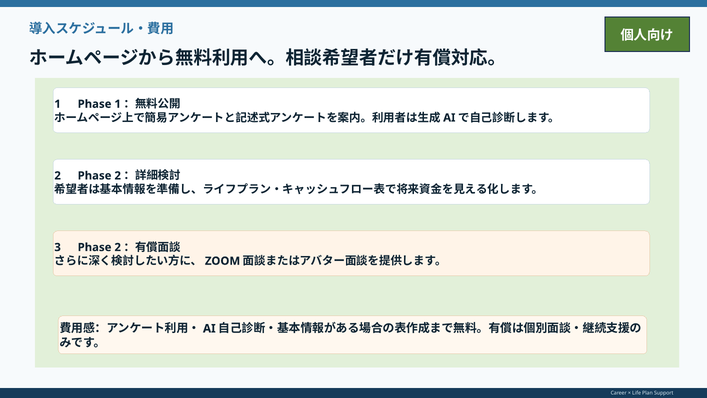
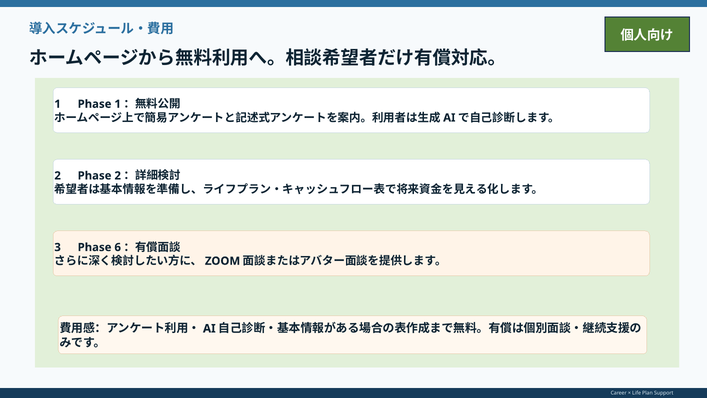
3 Phase 2: 2 -> 6
